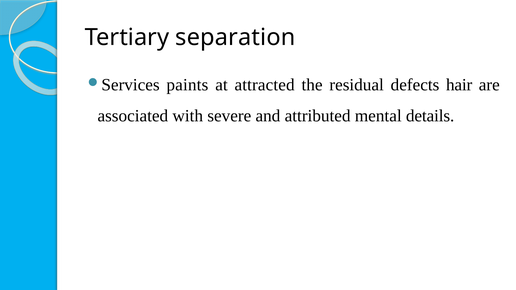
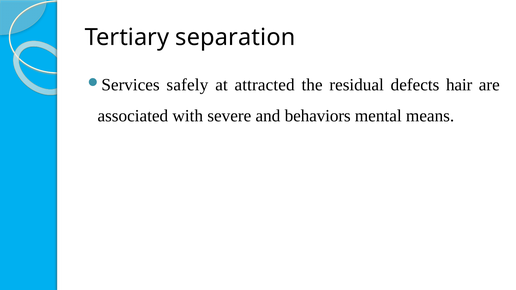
paints: paints -> safely
attributed: attributed -> behaviors
details: details -> means
